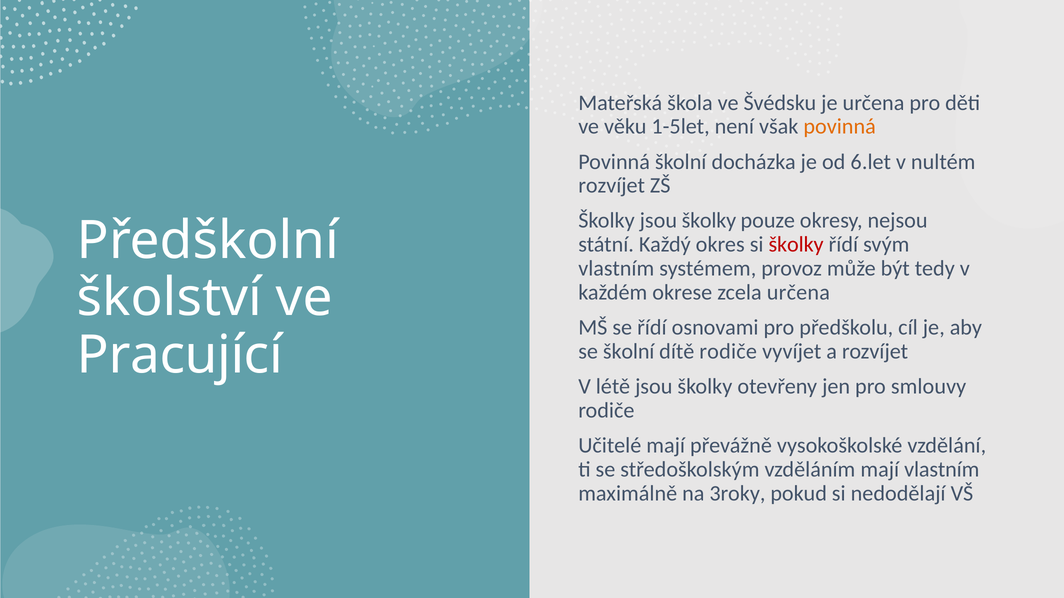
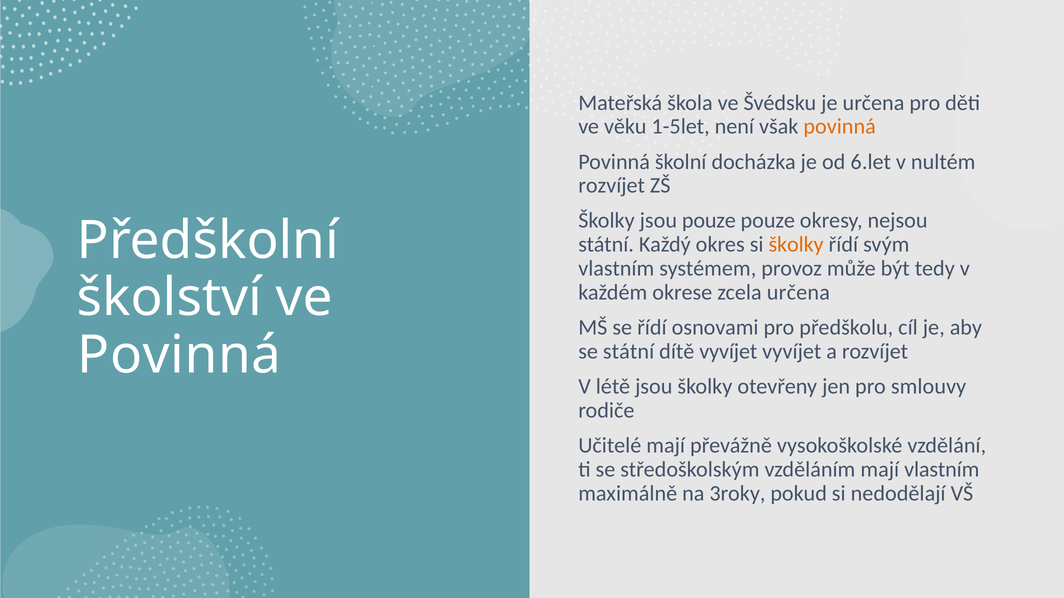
Školky jsou školky: školky -> pouze
školky at (796, 245) colour: red -> orange
Pracující at (180, 356): Pracující -> Povinná
se školní: školní -> státní
dítě rodiče: rodiče -> vyvíjet
